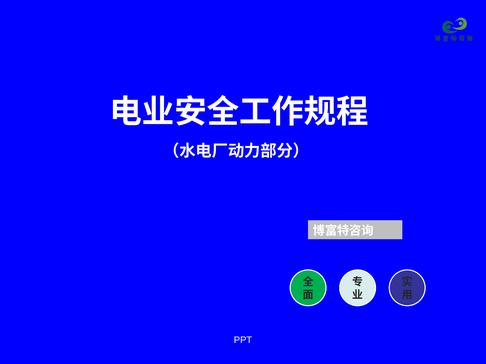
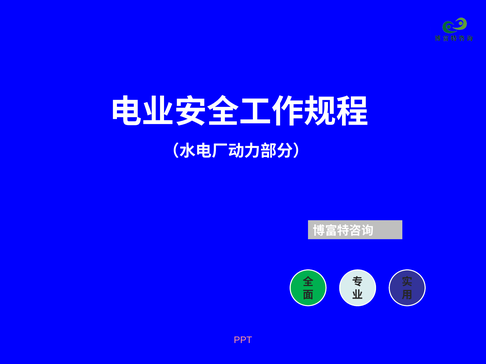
PPT colour: white -> pink
